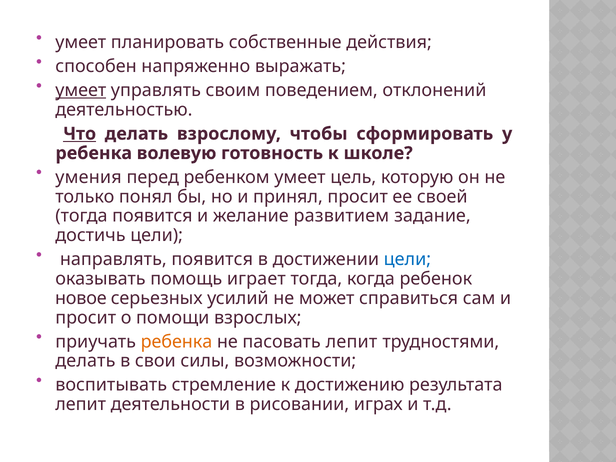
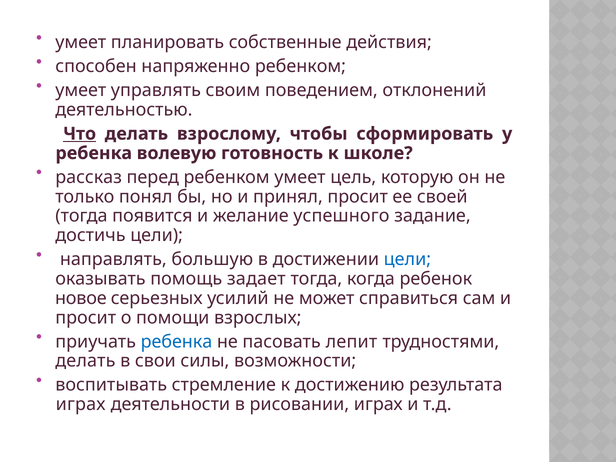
напряженно выражать: выражать -> ребенком
умеет at (81, 90) underline: present -> none
умения: умения -> рассказ
развитием: развитием -> успешного
направлять появится: появится -> большую
играет: играет -> задает
ребенка at (176, 342) colour: orange -> blue
лепит at (81, 404): лепит -> играх
